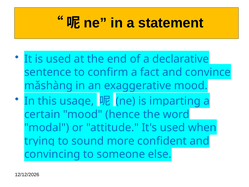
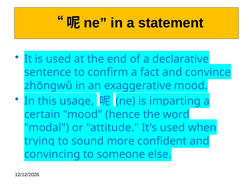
mǎshàng: mǎshàng -> zhōngwǔ
